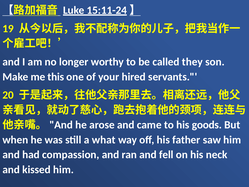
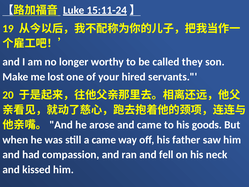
this: this -> lost
a what: what -> came
